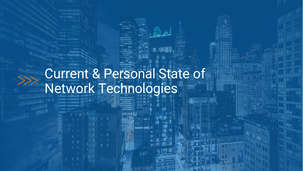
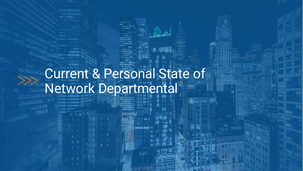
Technologies: Technologies -> Departmental
